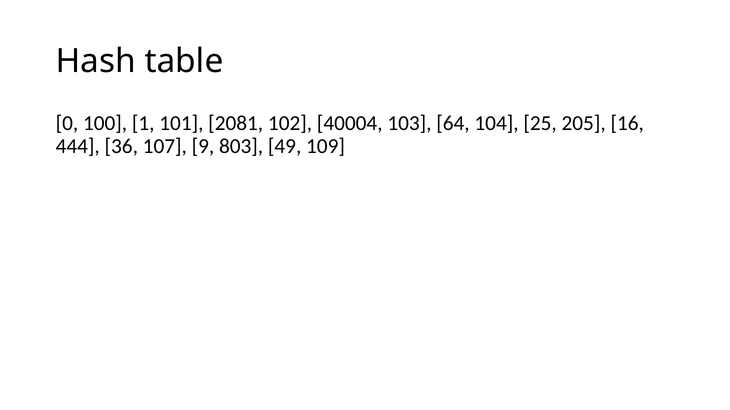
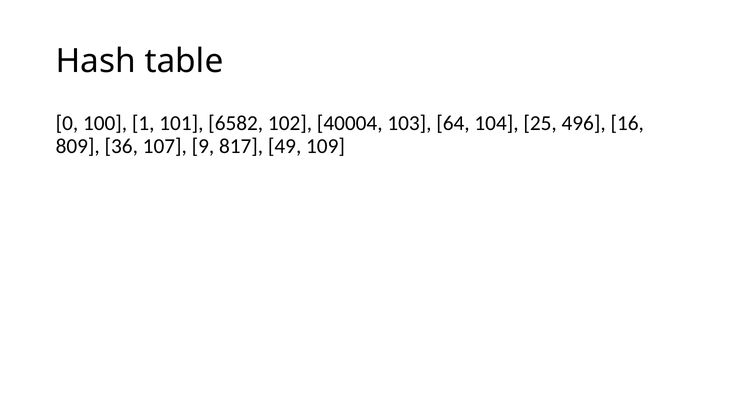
2081: 2081 -> 6582
205: 205 -> 496
444: 444 -> 809
803: 803 -> 817
